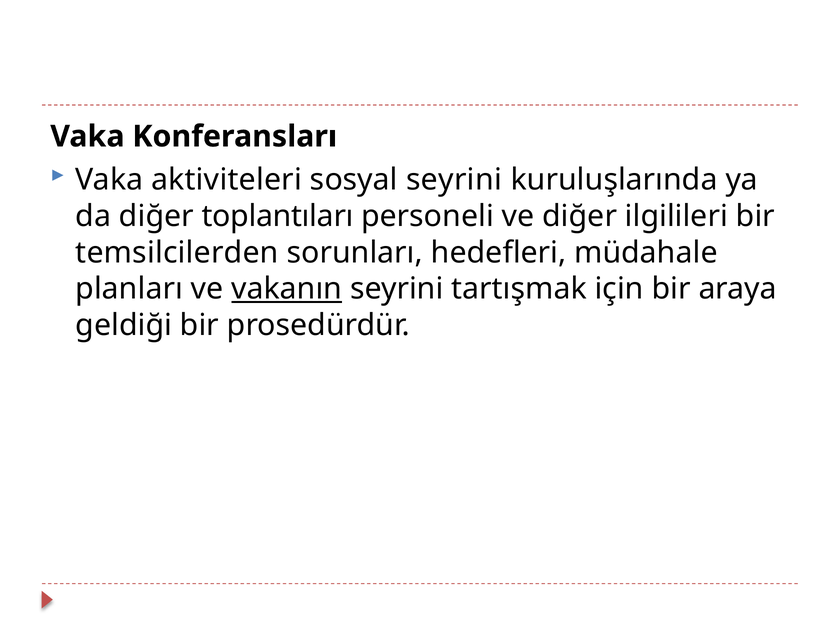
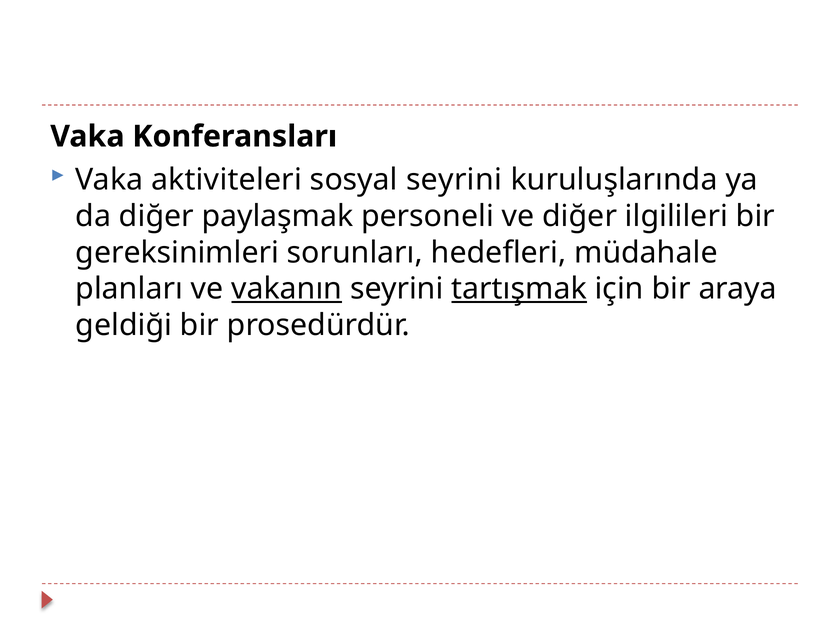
toplantıları: toplantıları -> paylaşmak
temsilcilerden: temsilcilerden -> gereksinimleri
tartışmak underline: none -> present
